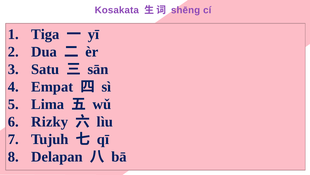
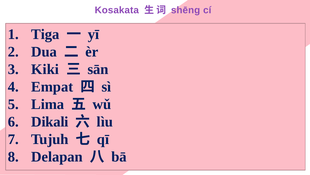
Satu: Satu -> Kiki
Rizky: Rizky -> Dikali
